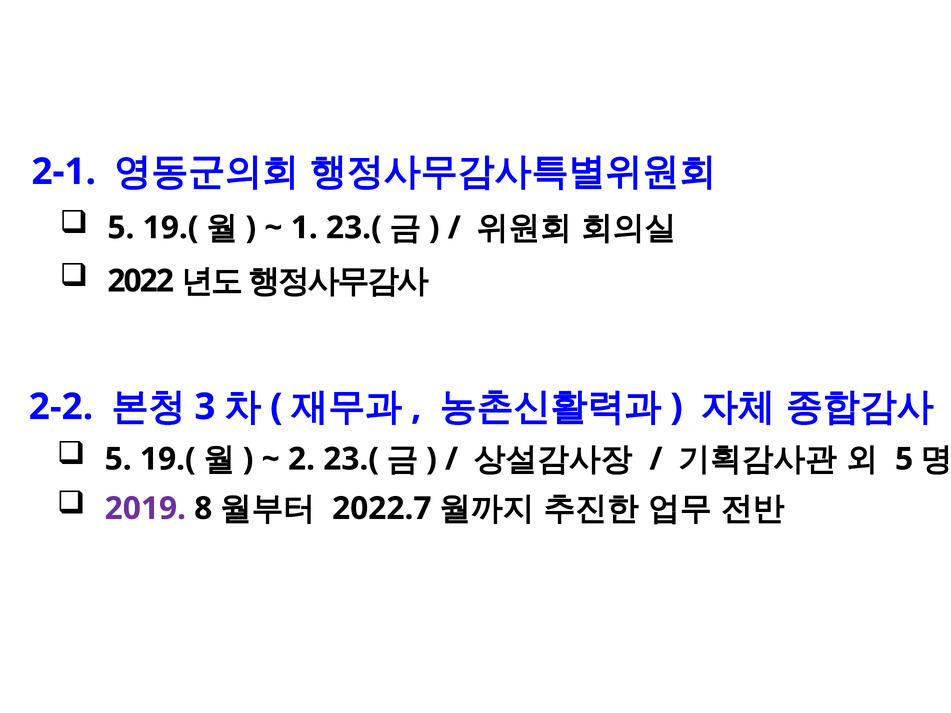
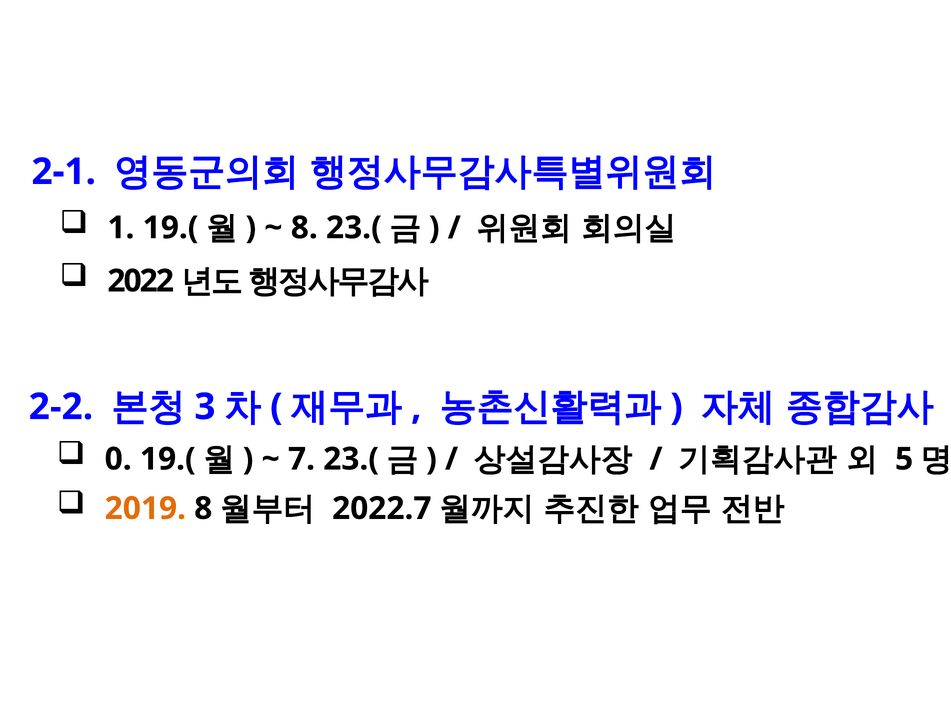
5 at (121, 228): 5 -> 1
1 at (304, 228): 1 -> 8
5 at (118, 459): 5 -> 0
2: 2 -> 7
2019 colour: purple -> orange
